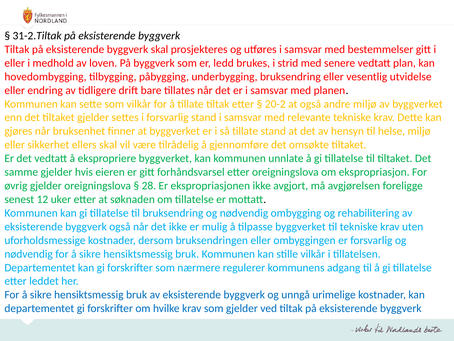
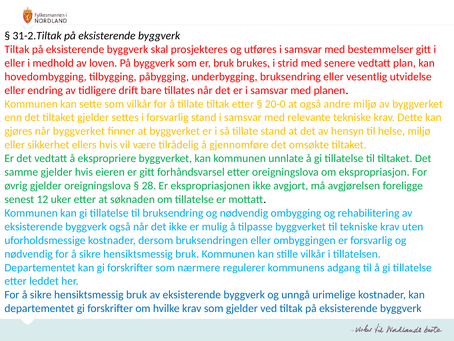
er ledd: ledd -> bruk
20-2: 20-2 -> 20-0
når bruksenhet: bruksenhet -> byggverket
ellers skal: skal -> hvis
